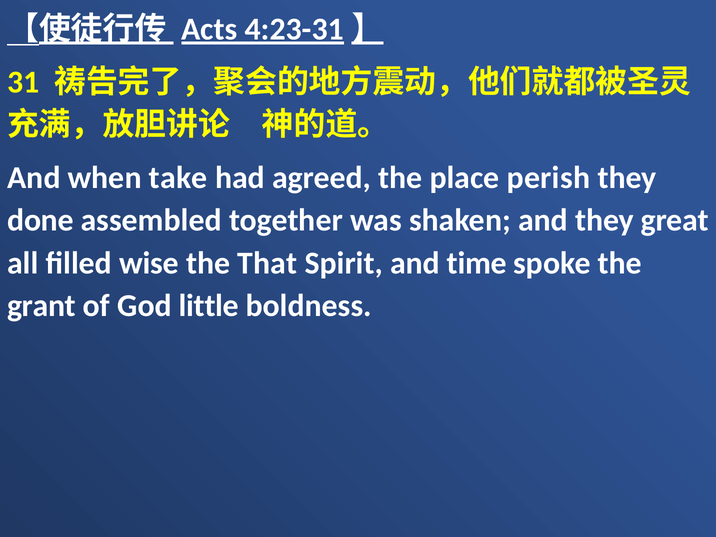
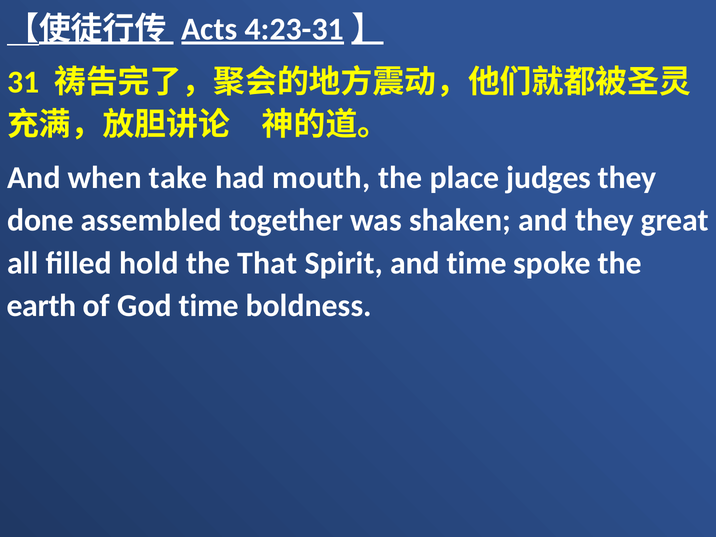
agreed: agreed -> mouth
perish: perish -> judges
wise: wise -> hold
grant: grant -> earth
God little: little -> time
